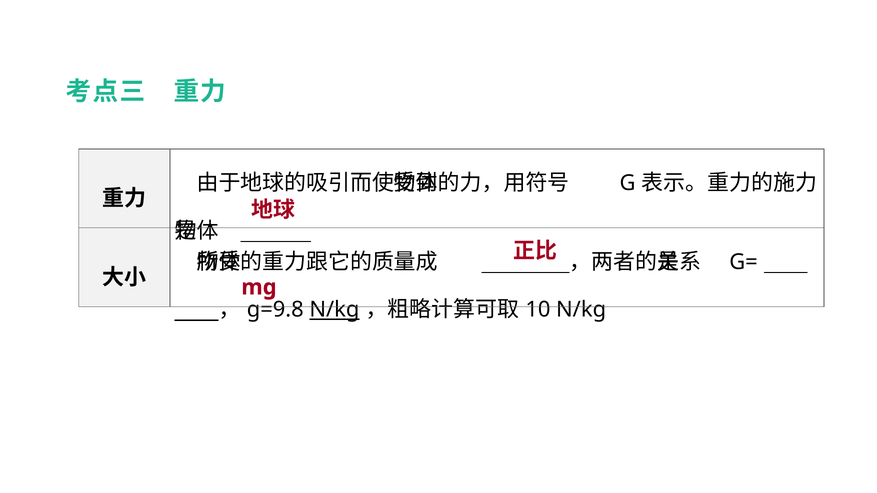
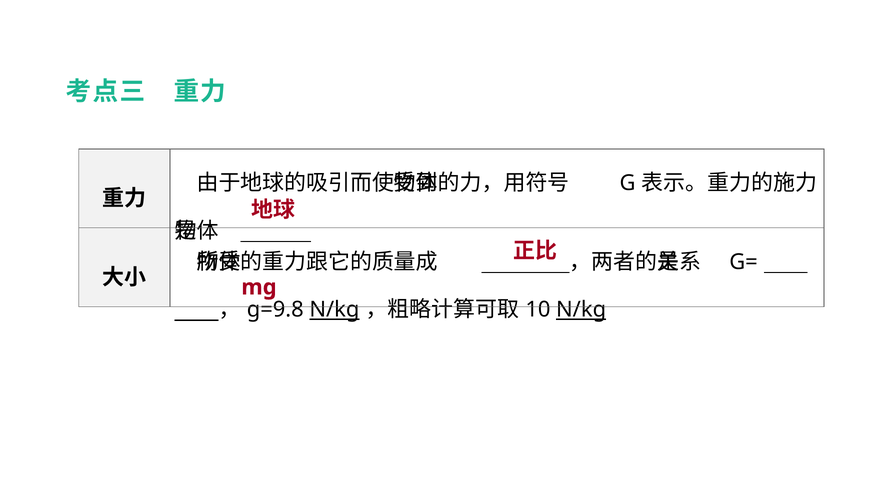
N/kg at (581, 310) underline: none -> present
